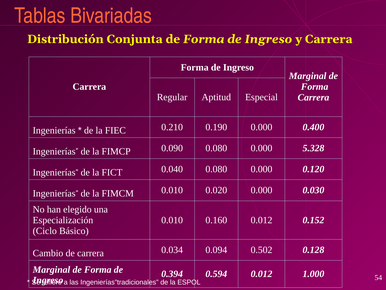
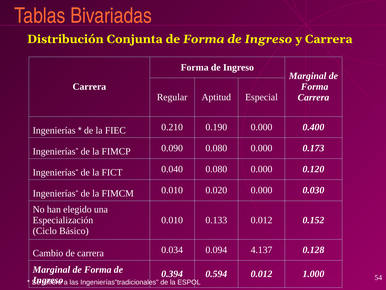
5.328: 5.328 -> 0.173
0.160: 0.160 -> 0.133
0.502: 0.502 -> 4.137
